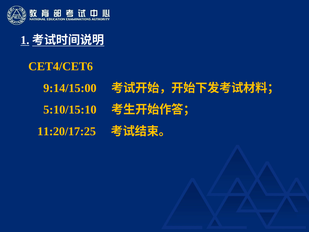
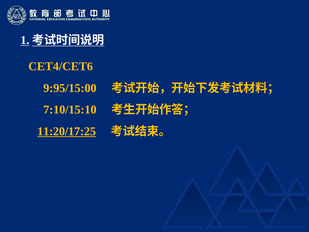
9:14/15:00: 9:14/15:00 -> 9:95/15:00
5:10/15:10: 5:10/15:10 -> 7:10/15:10
11:20/17:25 underline: none -> present
